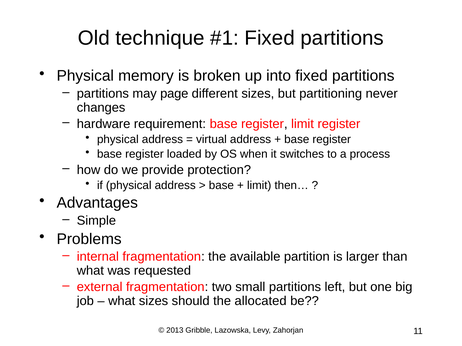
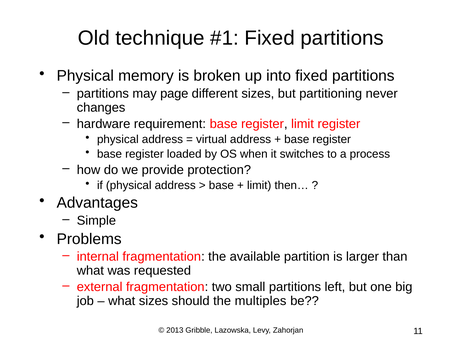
allocated: allocated -> multiples
